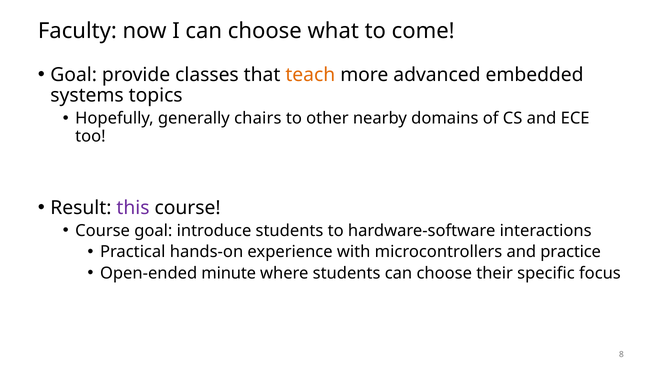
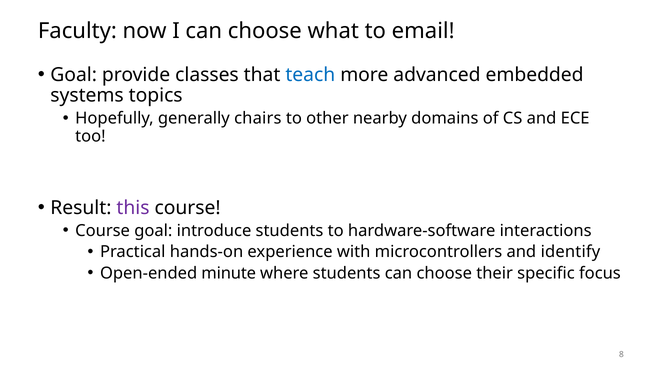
come: come -> email
teach colour: orange -> blue
practice: practice -> identify
